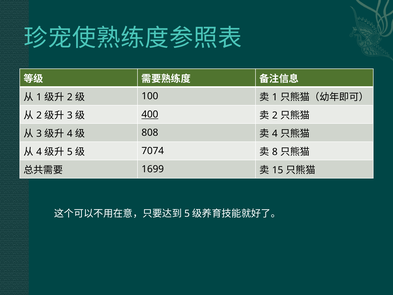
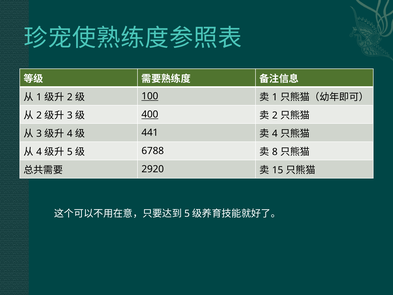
100 underline: none -> present
808: 808 -> 441
7074: 7074 -> 6788
1699: 1699 -> 2920
